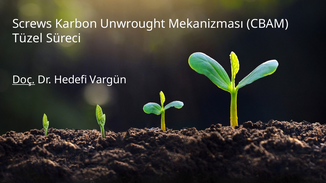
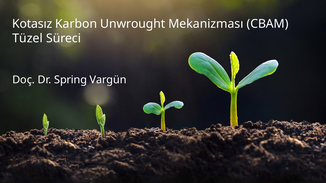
Screws: Screws -> Kotasız
Doç underline: present -> none
Hedefi: Hedefi -> Spring
